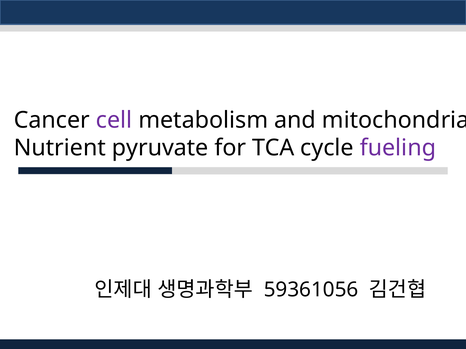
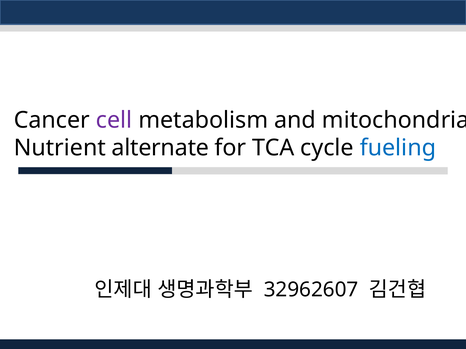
pyruvate: pyruvate -> alternate
fueling colour: purple -> blue
59361056: 59361056 -> 32962607
